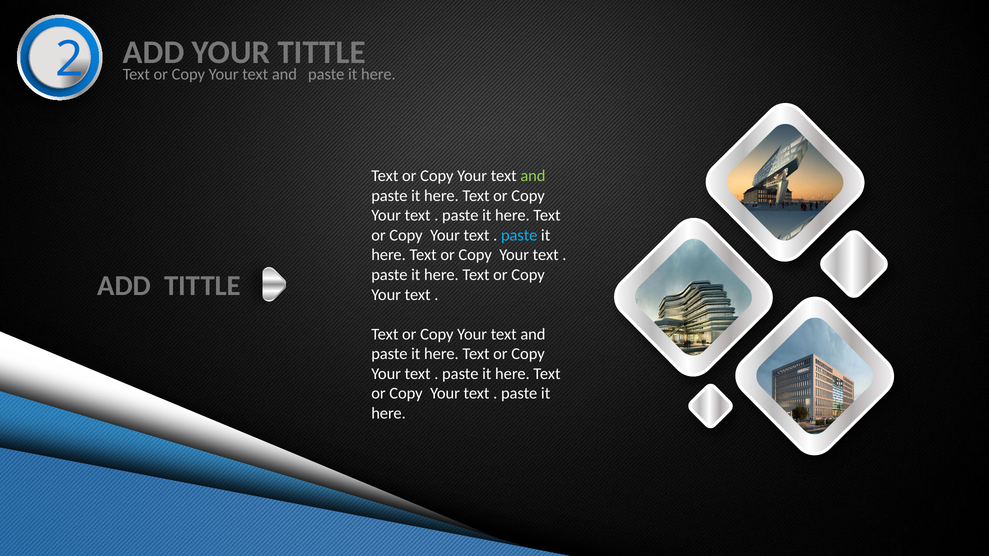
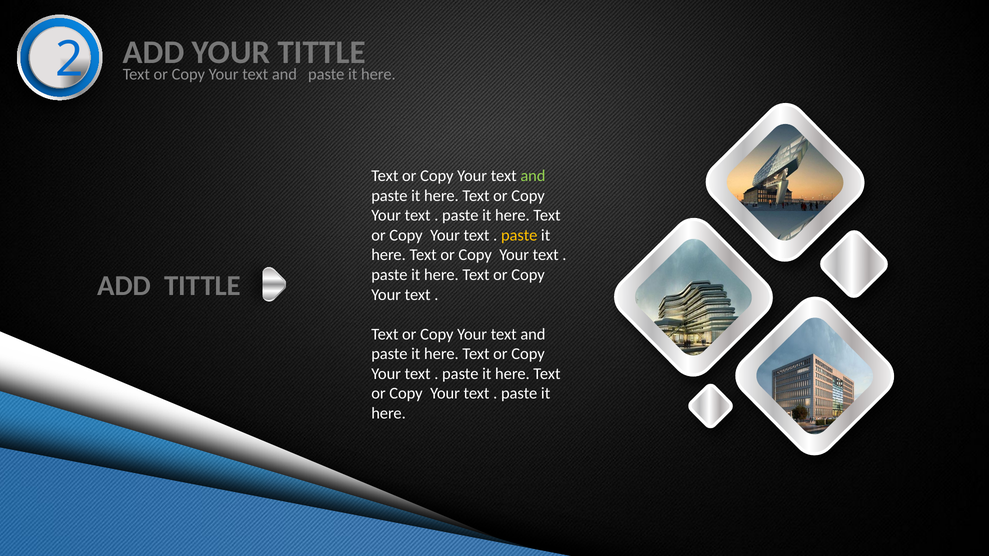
paste at (519, 235) colour: light blue -> yellow
